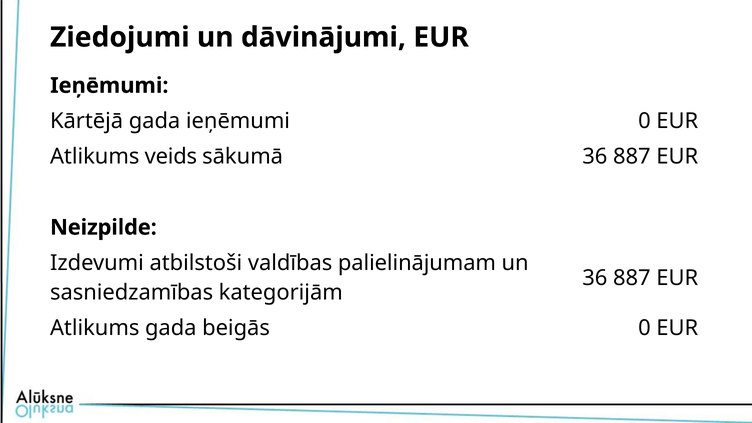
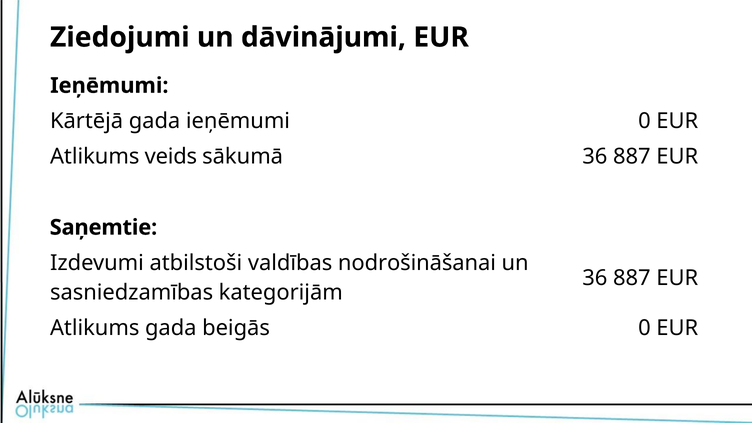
Neizpilde: Neizpilde -> Saņemtie
palielinājumam: palielinājumam -> nodrošināšanai
